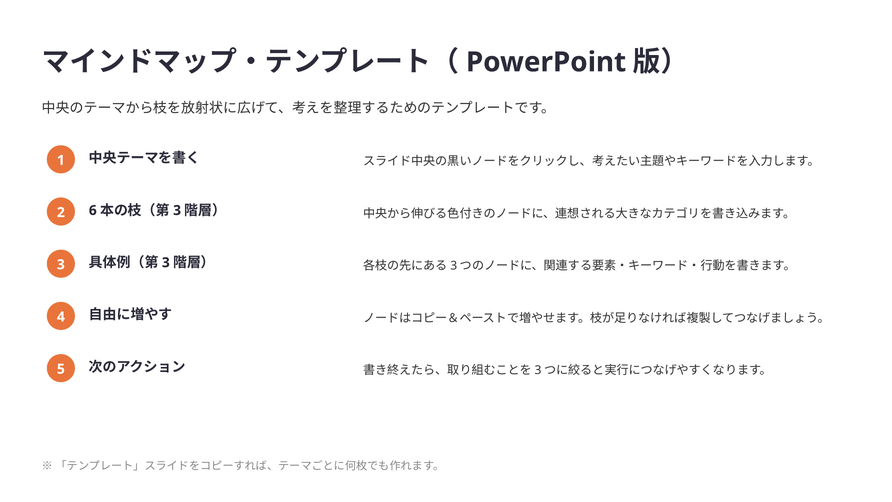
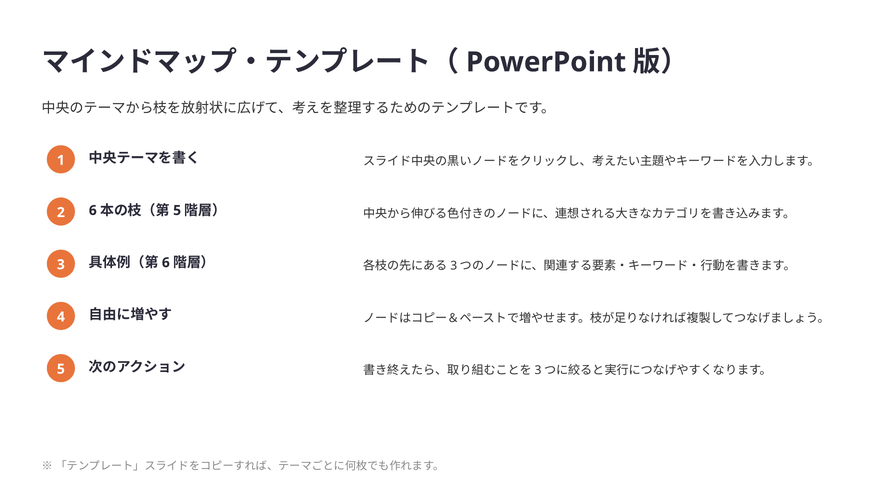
3 at (177, 210): 3 -> 5
3 at (166, 263): 3 -> 6
